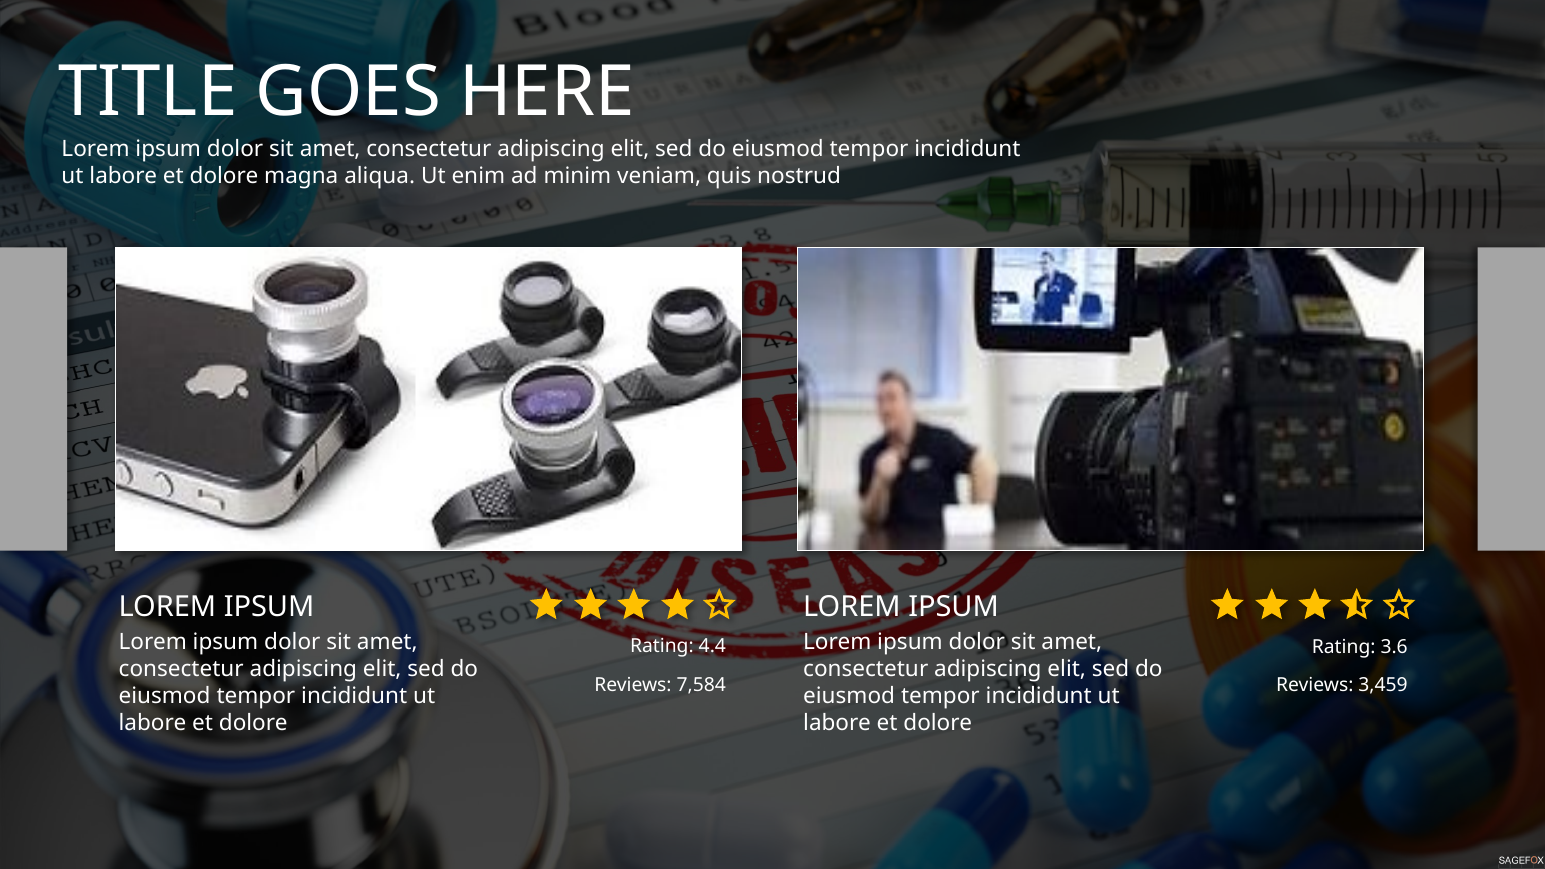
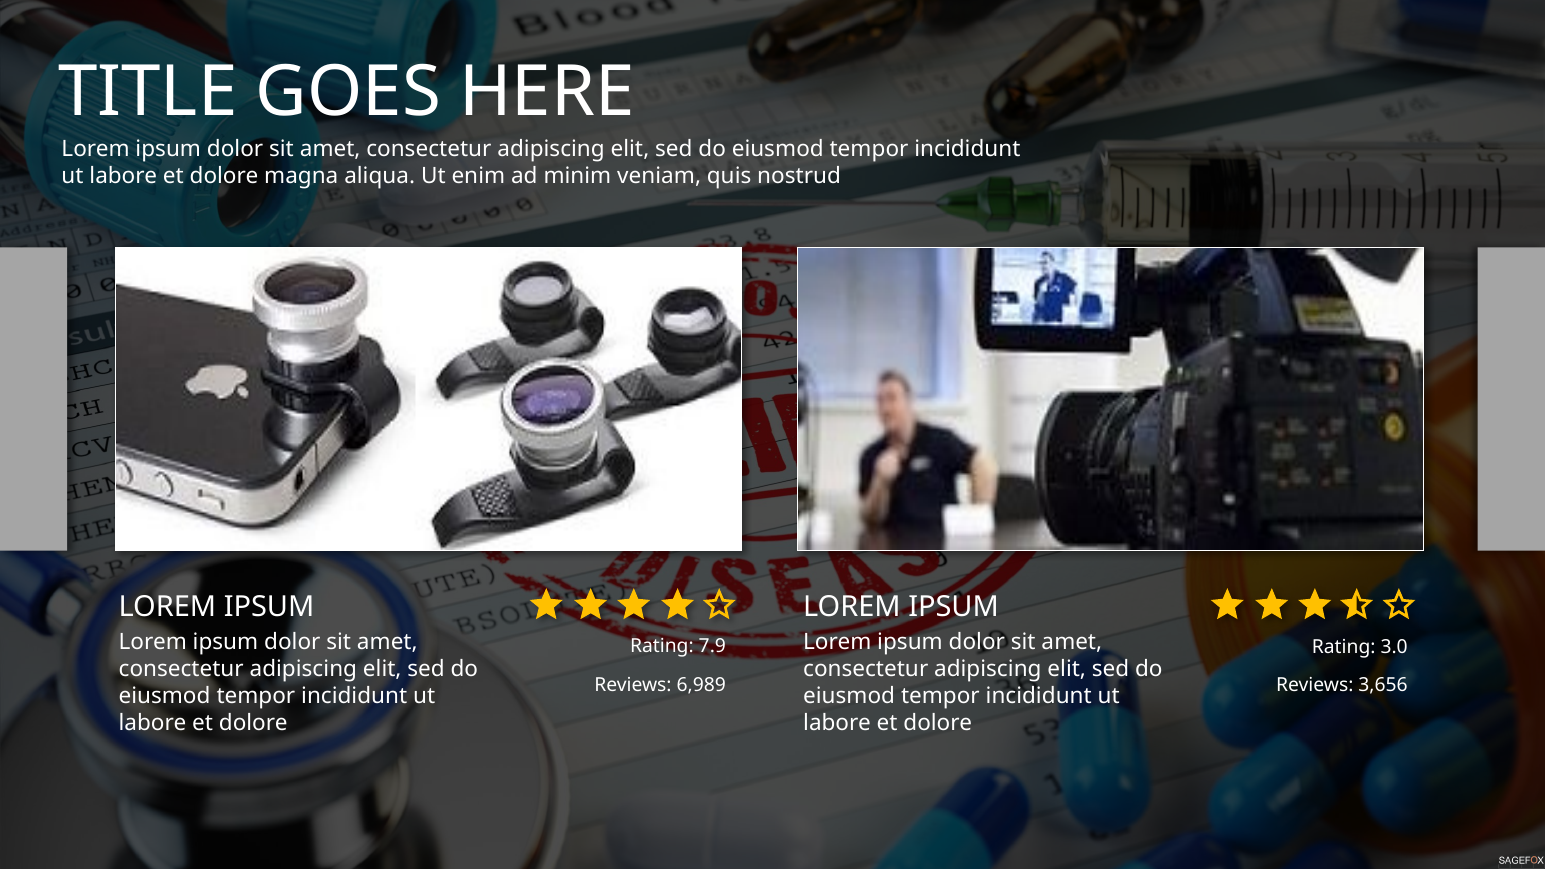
4.4: 4.4 -> 7.9
3.6: 3.6 -> 3.0
7,584: 7,584 -> 6,989
3,459: 3,459 -> 3,656
